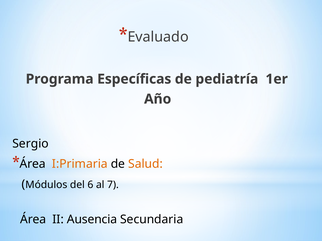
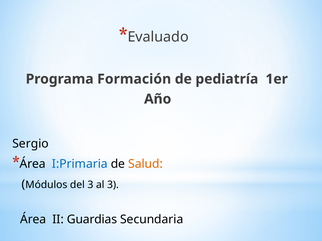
Específicas: Específicas -> Formación
I:Primaria colour: orange -> blue
del 6: 6 -> 3
al 7: 7 -> 3
Ausencia: Ausencia -> Guardias
